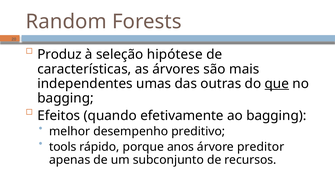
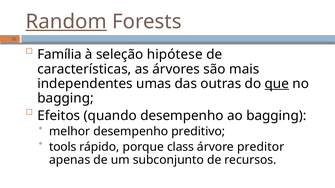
Random underline: none -> present
Produz: Produz -> Família
quando efetivamente: efetivamente -> desempenho
anos: anos -> class
